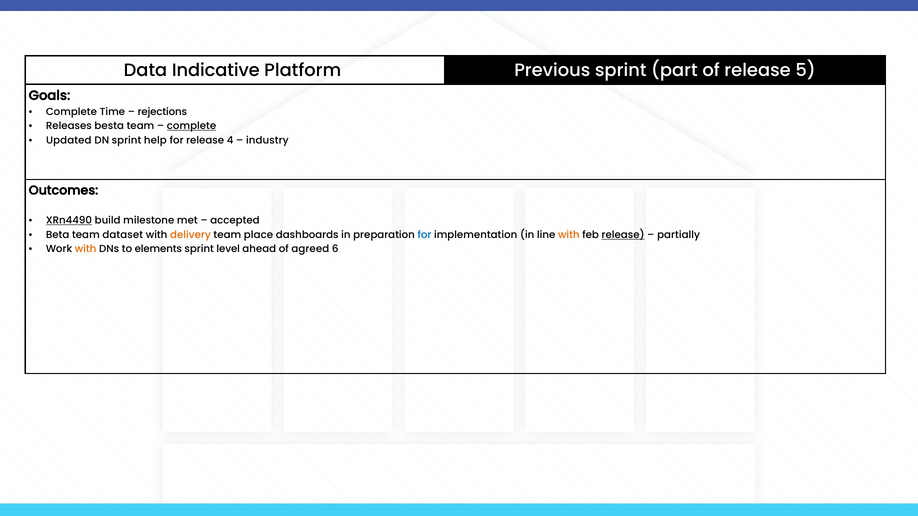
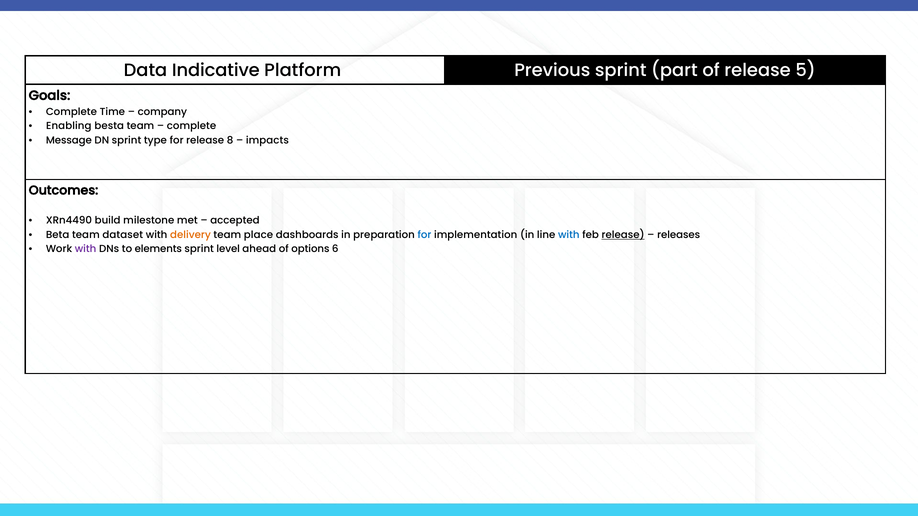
rejections: rejections -> company
Releases: Releases -> Enabling
complete at (192, 126) underline: present -> none
Updated: Updated -> Message
help: help -> type
4: 4 -> 8
industry: industry -> impacts
XRn4490 underline: present -> none
with at (569, 235) colour: orange -> blue
partially: partially -> releases
with at (86, 249) colour: orange -> purple
agreed: agreed -> options
